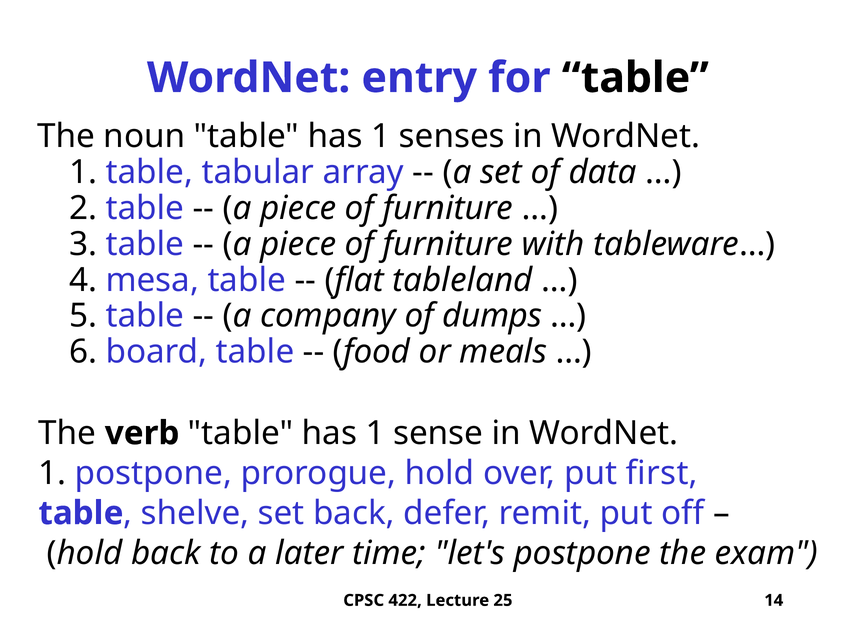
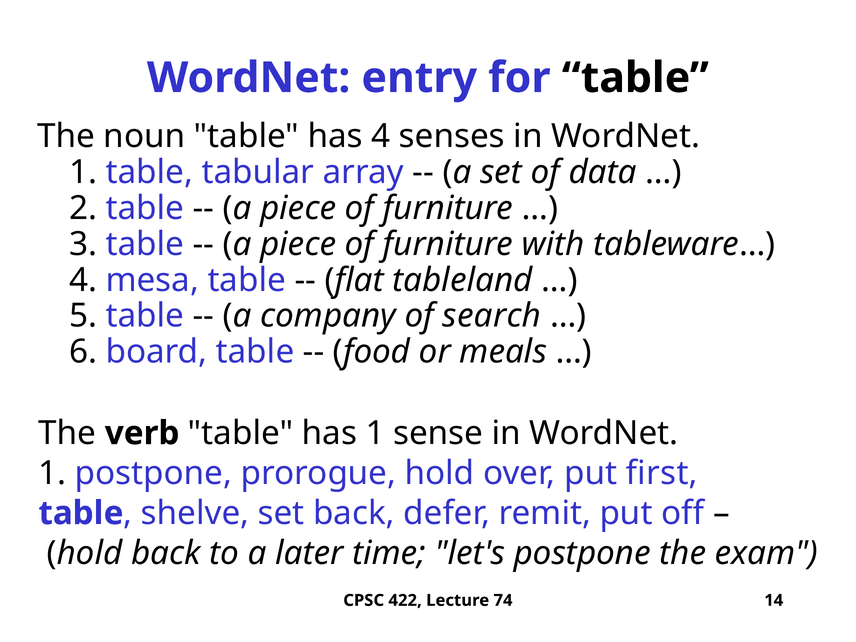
noun table has 1: 1 -> 4
dumps: dumps -> search
25: 25 -> 74
